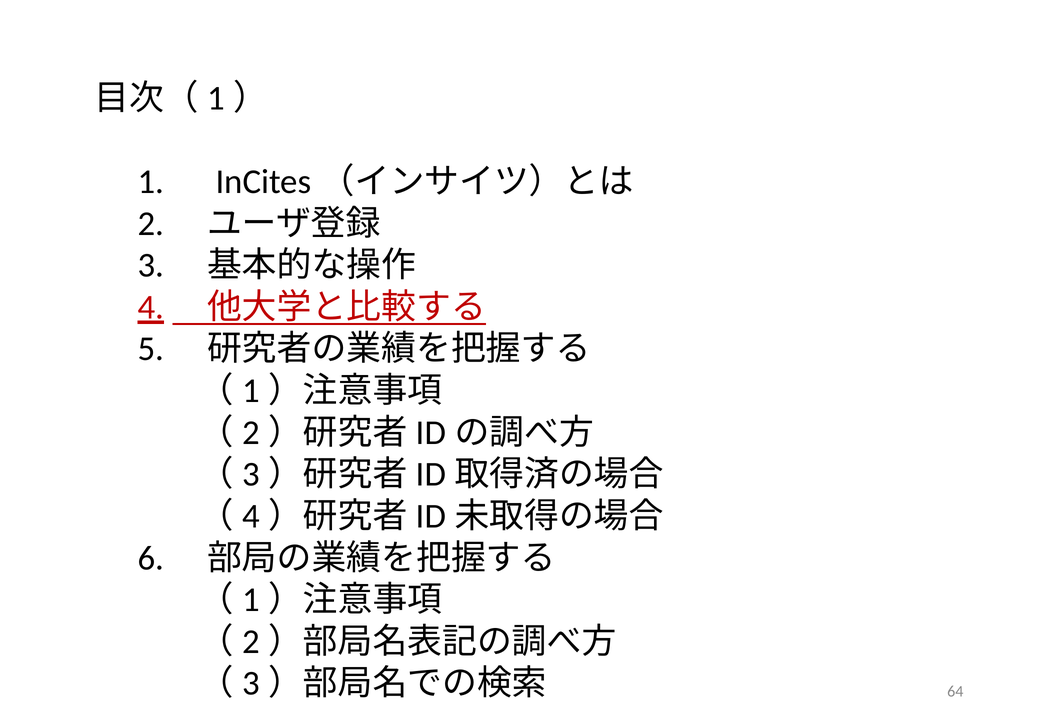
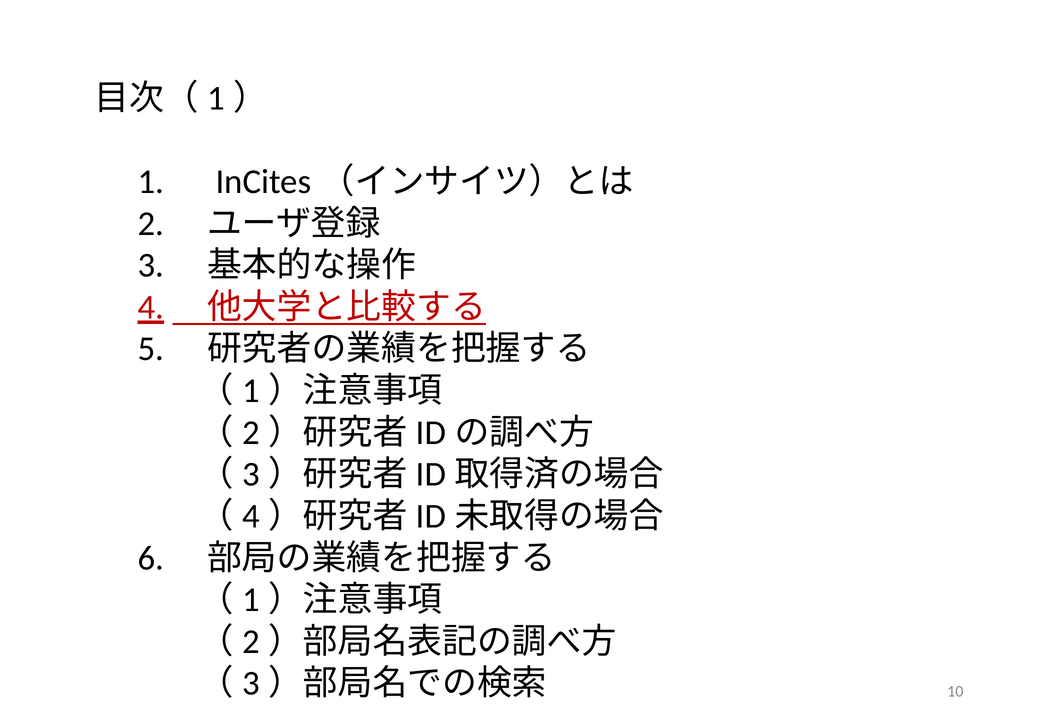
64: 64 -> 10
